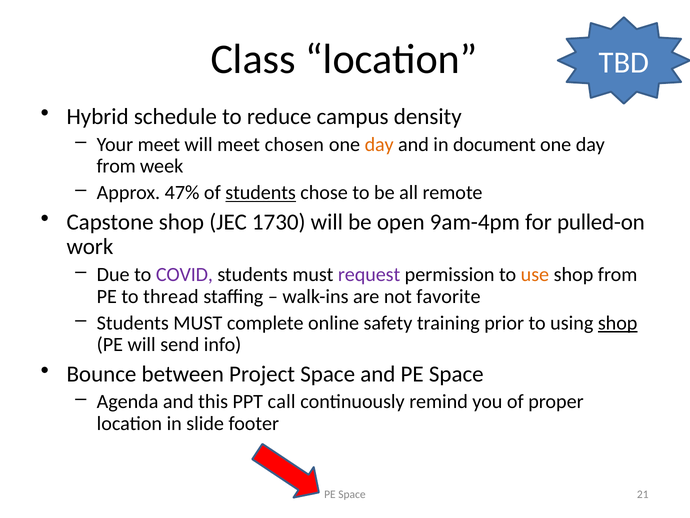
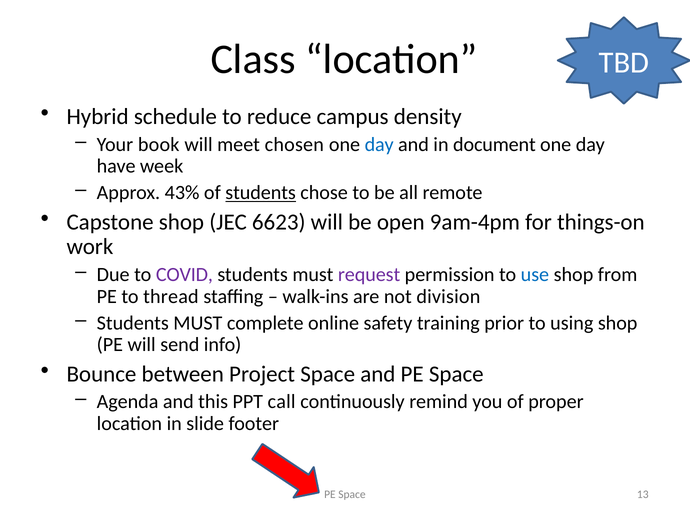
Your meet: meet -> book
day at (379, 144) colour: orange -> blue
from at (116, 166): from -> have
47%: 47% -> 43%
1730: 1730 -> 6623
pulled-on: pulled-on -> things-on
use colour: orange -> blue
favorite: favorite -> division
shop at (618, 323) underline: present -> none
21: 21 -> 13
